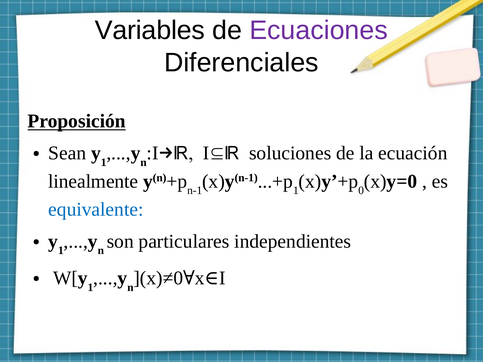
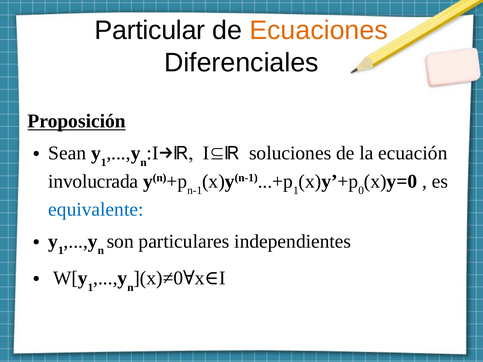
Variables: Variables -> Particular
Ecuaciones colour: purple -> orange
linealmente: linealmente -> involucrada
